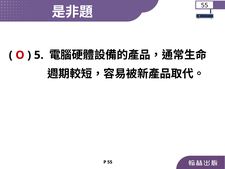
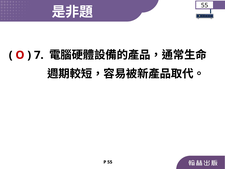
5: 5 -> 7
